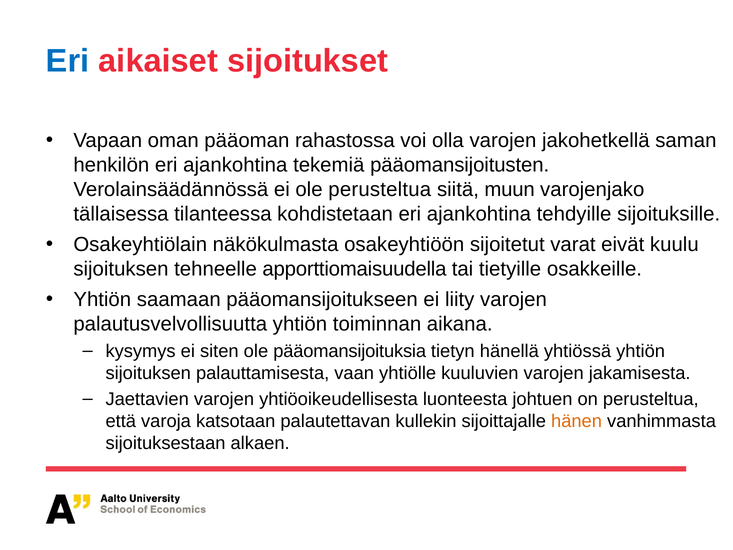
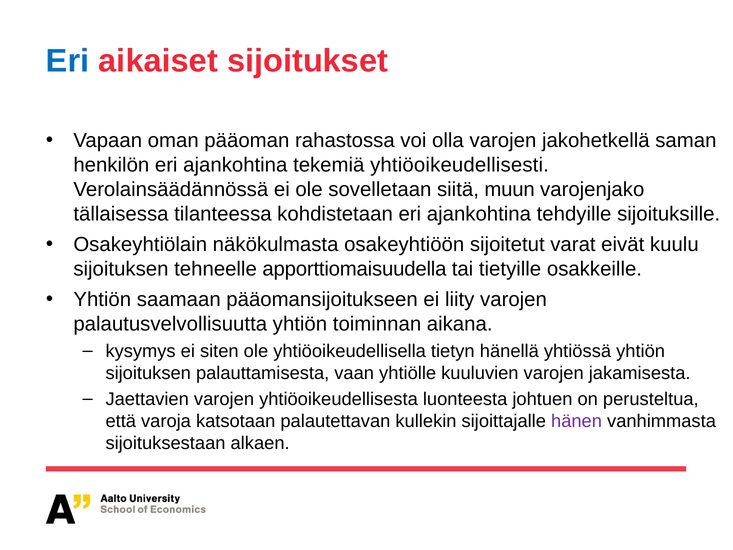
pääomansijoitusten: pääomansijoitusten -> yhtiöoikeudellisesti
ole perusteltua: perusteltua -> sovelletaan
pääomansijoituksia: pääomansijoituksia -> yhtiöoikeudellisella
hänen colour: orange -> purple
